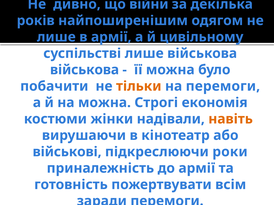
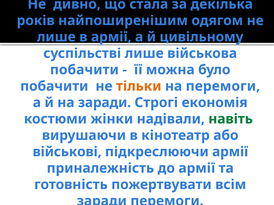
війни: війни -> стала
військова at (84, 70): військова -> побачити
на можна: можна -> заради
навіть colour: orange -> green
підкреслюючи роки: роки -> армії
